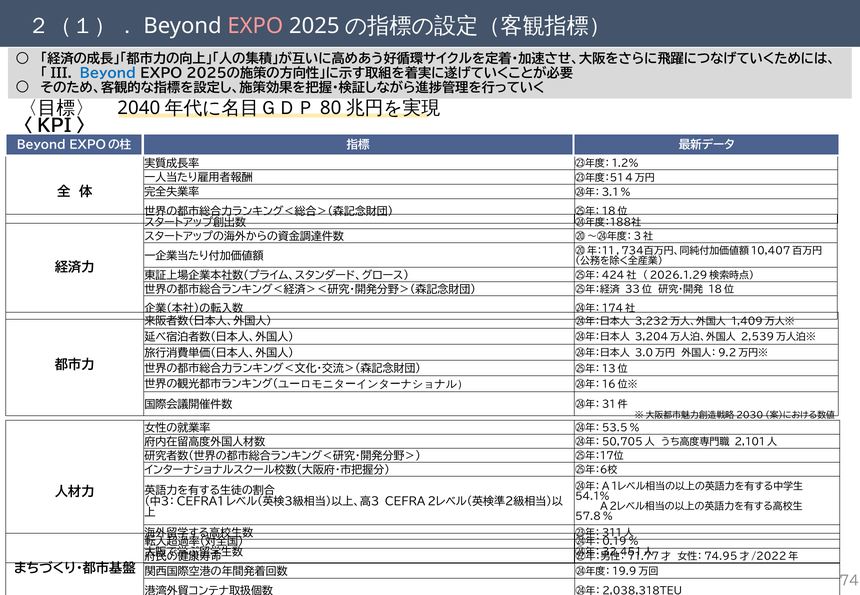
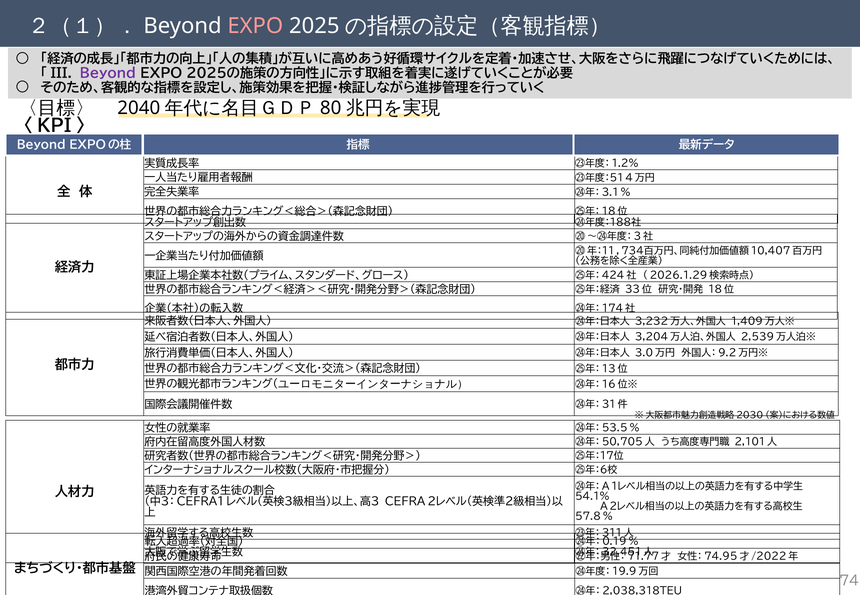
Ｂｅｙｏｎｄ colour: blue -> purple
